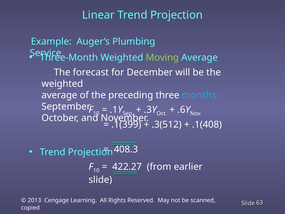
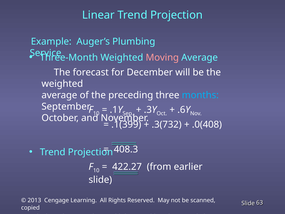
Moving colour: light green -> pink
.3(512: .3(512 -> .3(732
.1(408: .1(408 -> .0(408
